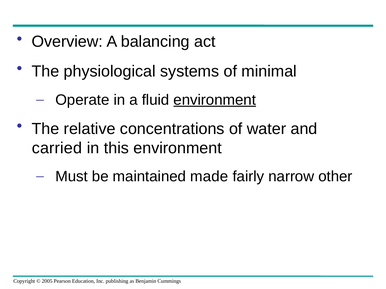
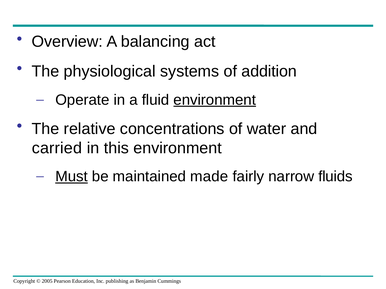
minimal: minimal -> addition
Must underline: none -> present
other: other -> fluids
